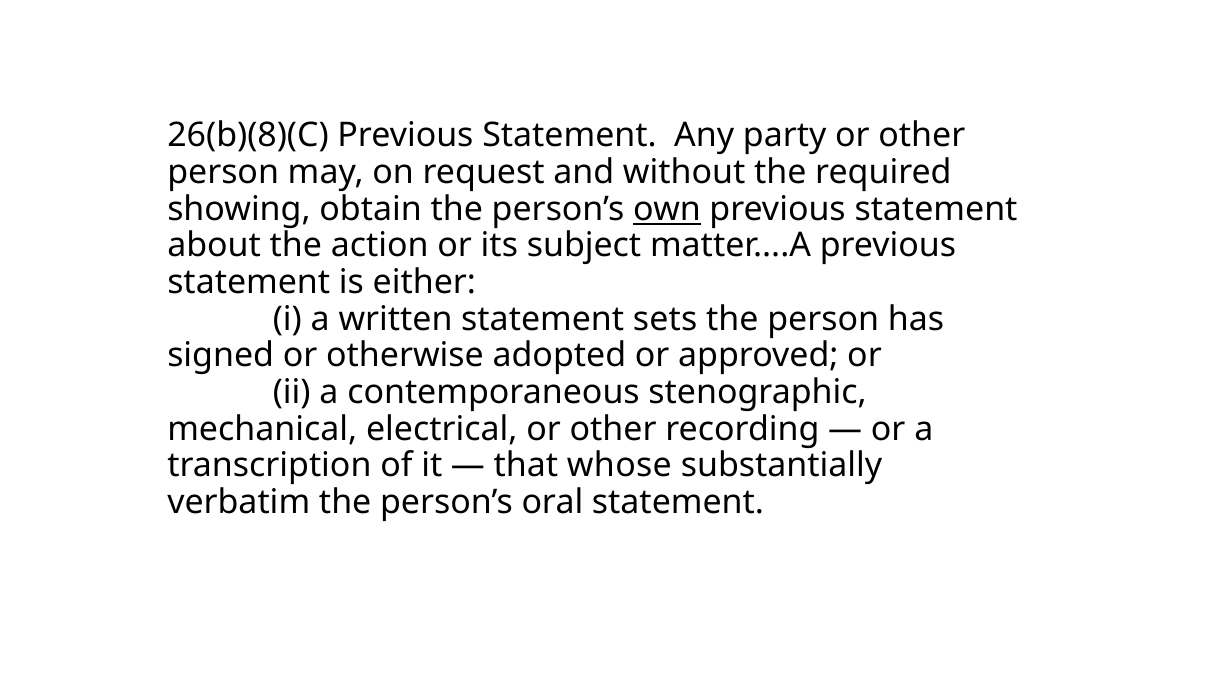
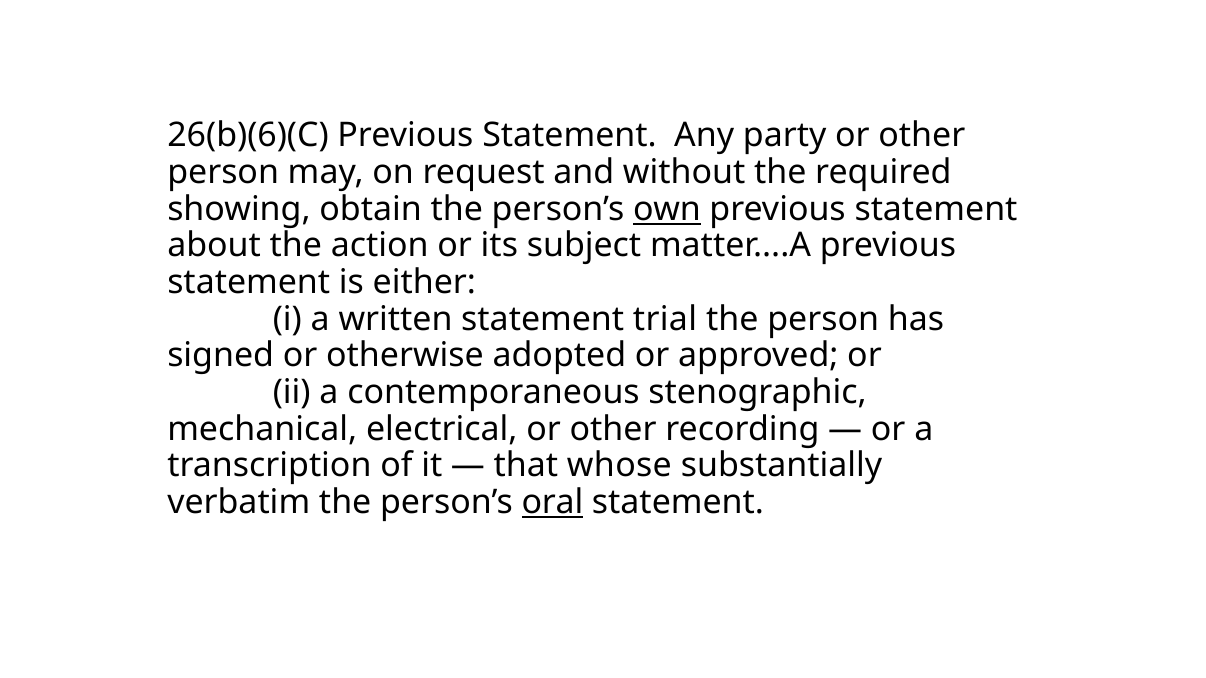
26(b)(8)(C: 26(b)(8)(C -> 26(b)(6)(C
sets: sets -> trial
oral underline: none -> present
